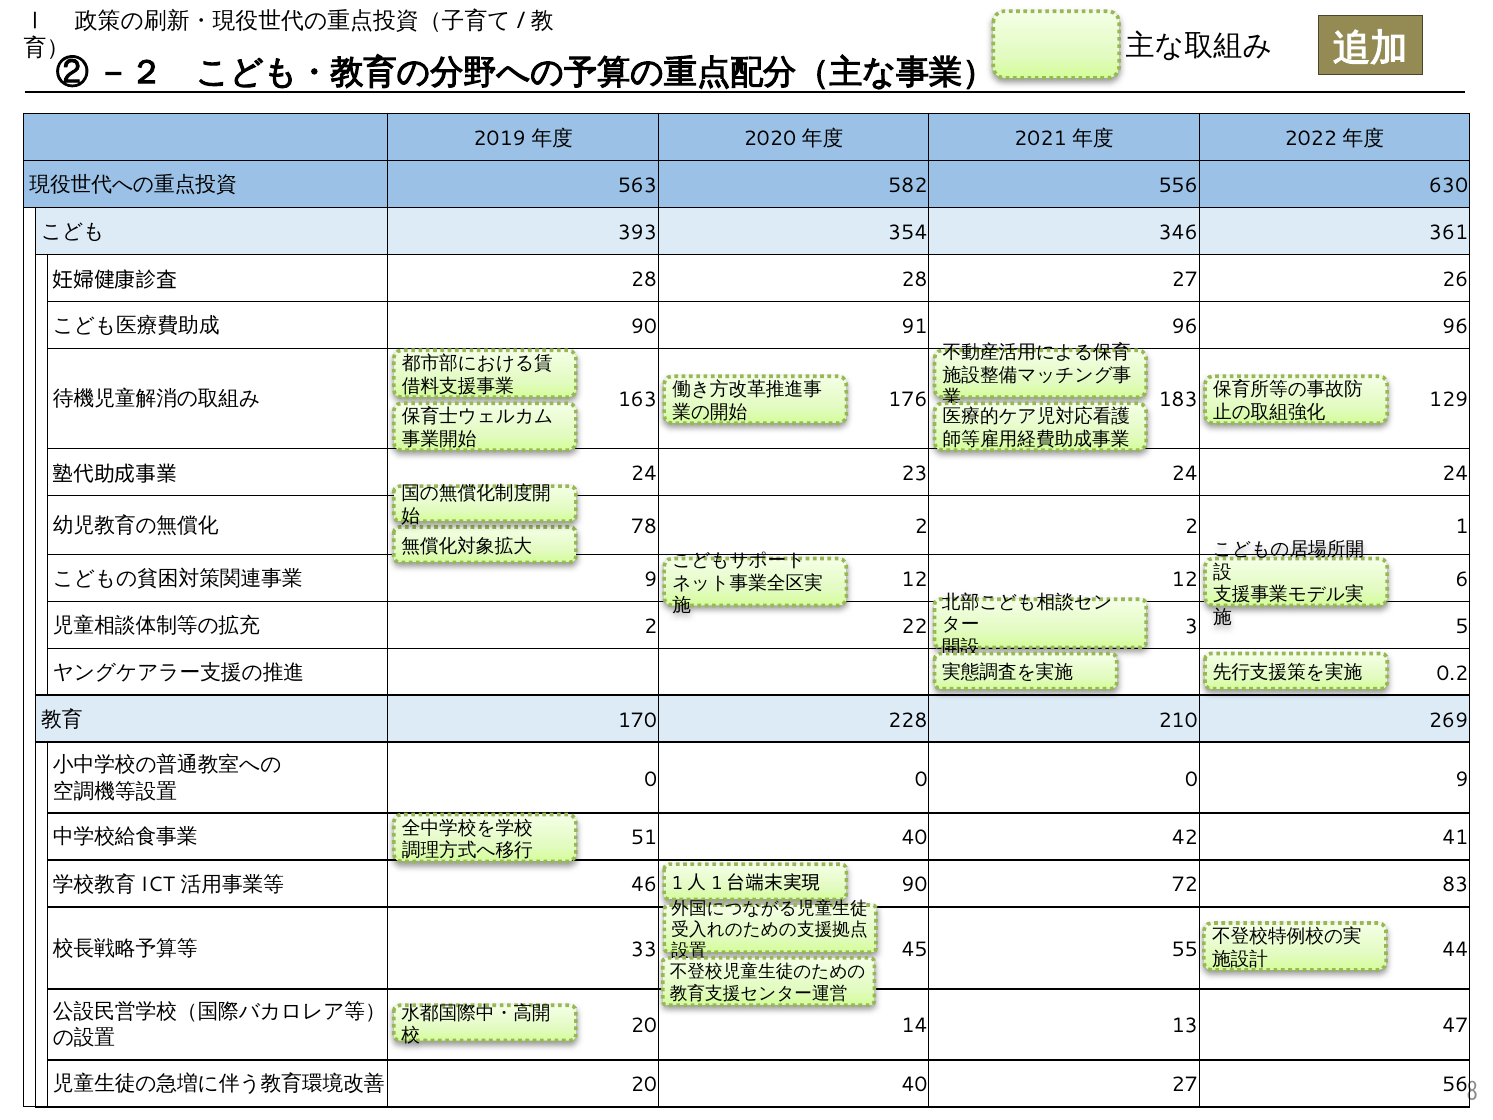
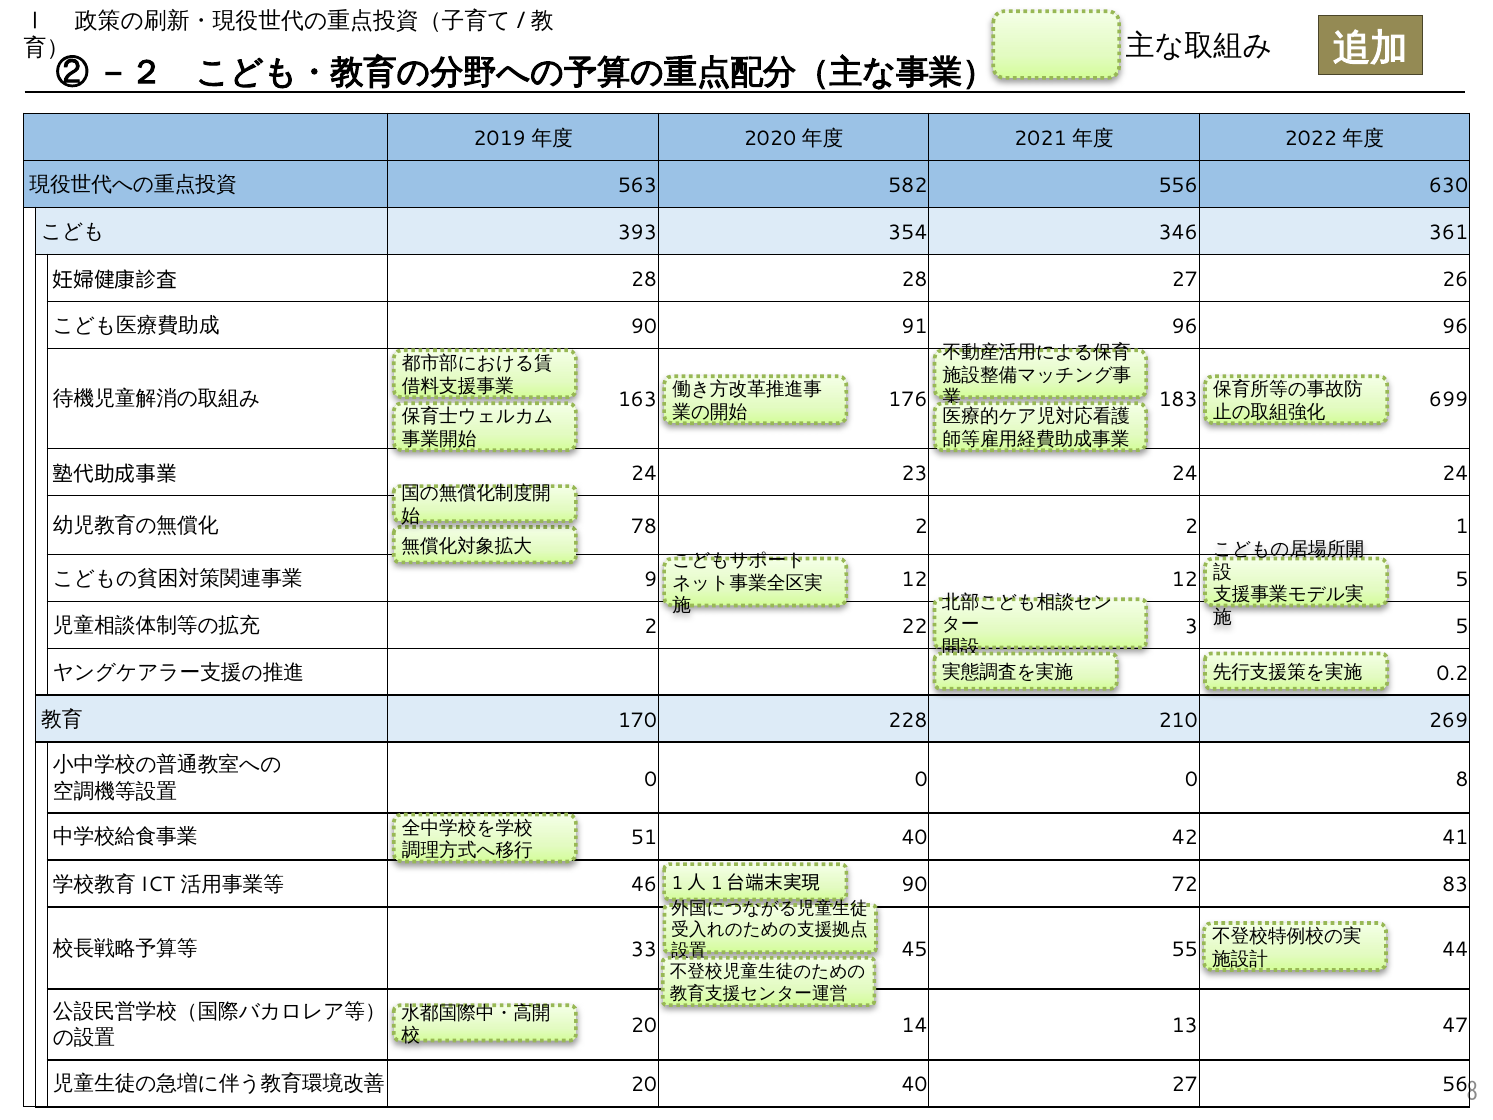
129: 129 -> 699
12 6: 6 -> 5
0 9: 9 -> 8
